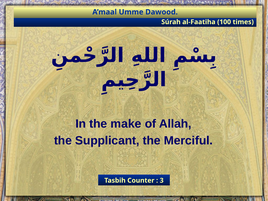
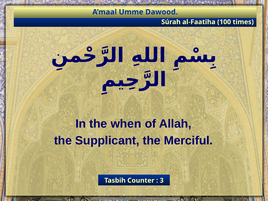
make: make -> when
